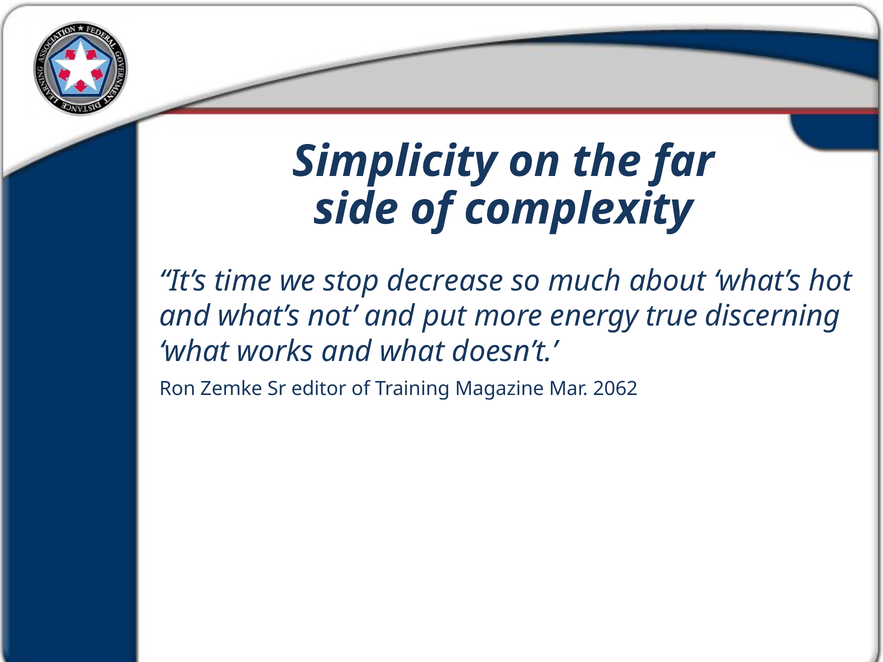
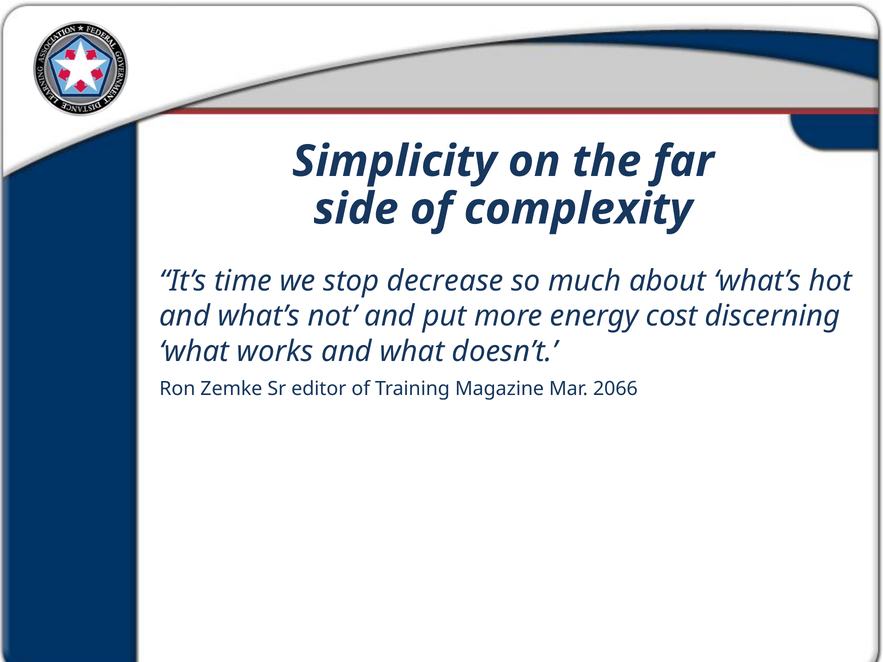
true: true -> cost
2062: 2062 -> 2066
